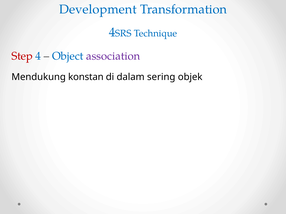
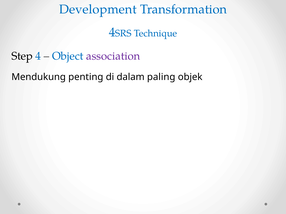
Step colour: red -> black
konstan: konstan -> penting
sering: sering -> paling
